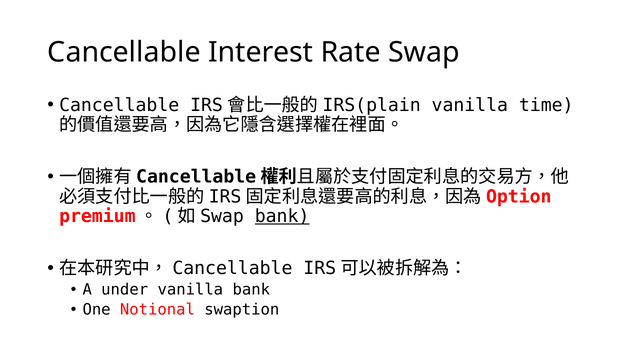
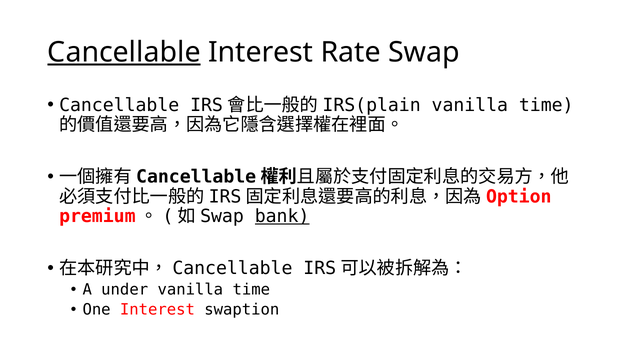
Cancellable at (124, 52) underline: none -> present
bank at (251, 290): bank -> time
One Notional: Notional -> Interest
